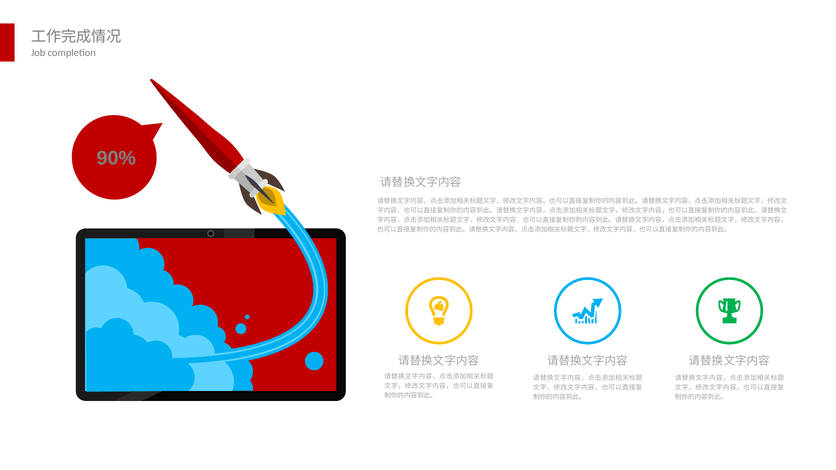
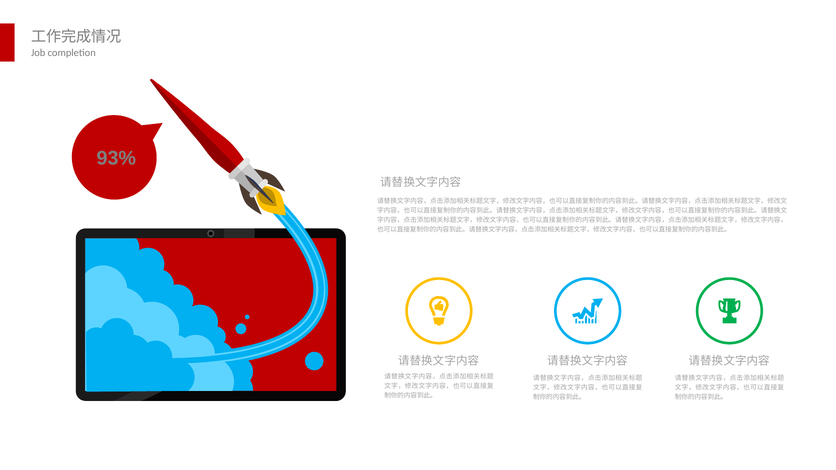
90%: 90% -> 93%
